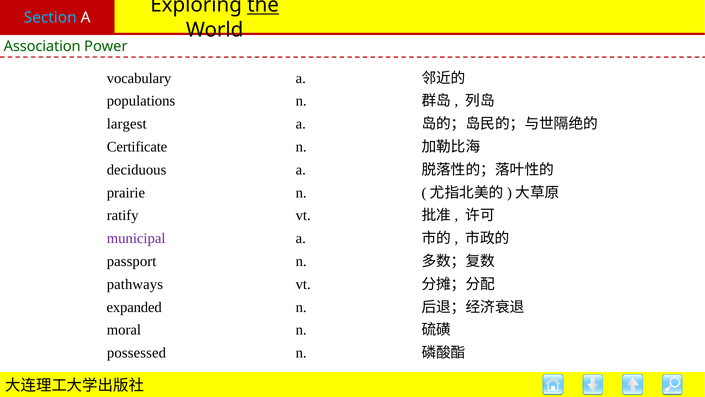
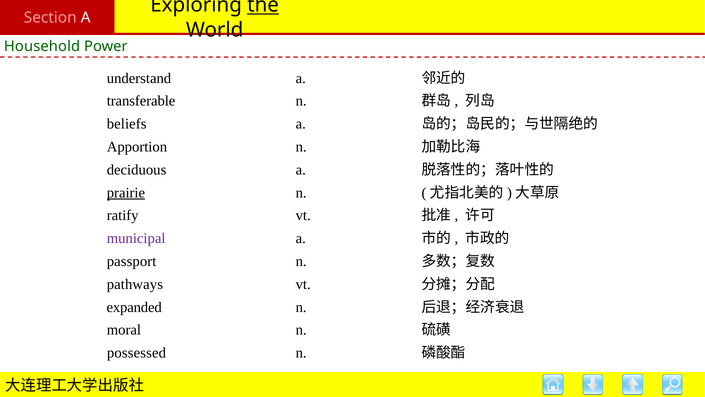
Section colour: light blue -> pink
Association: Association -> Household
vocabulary: vocabulary -> understand
populations: populations -> transferable
largest: largest -> beliefs
Certificate: Certificate -> Apportion
prairie underline: none -> present
